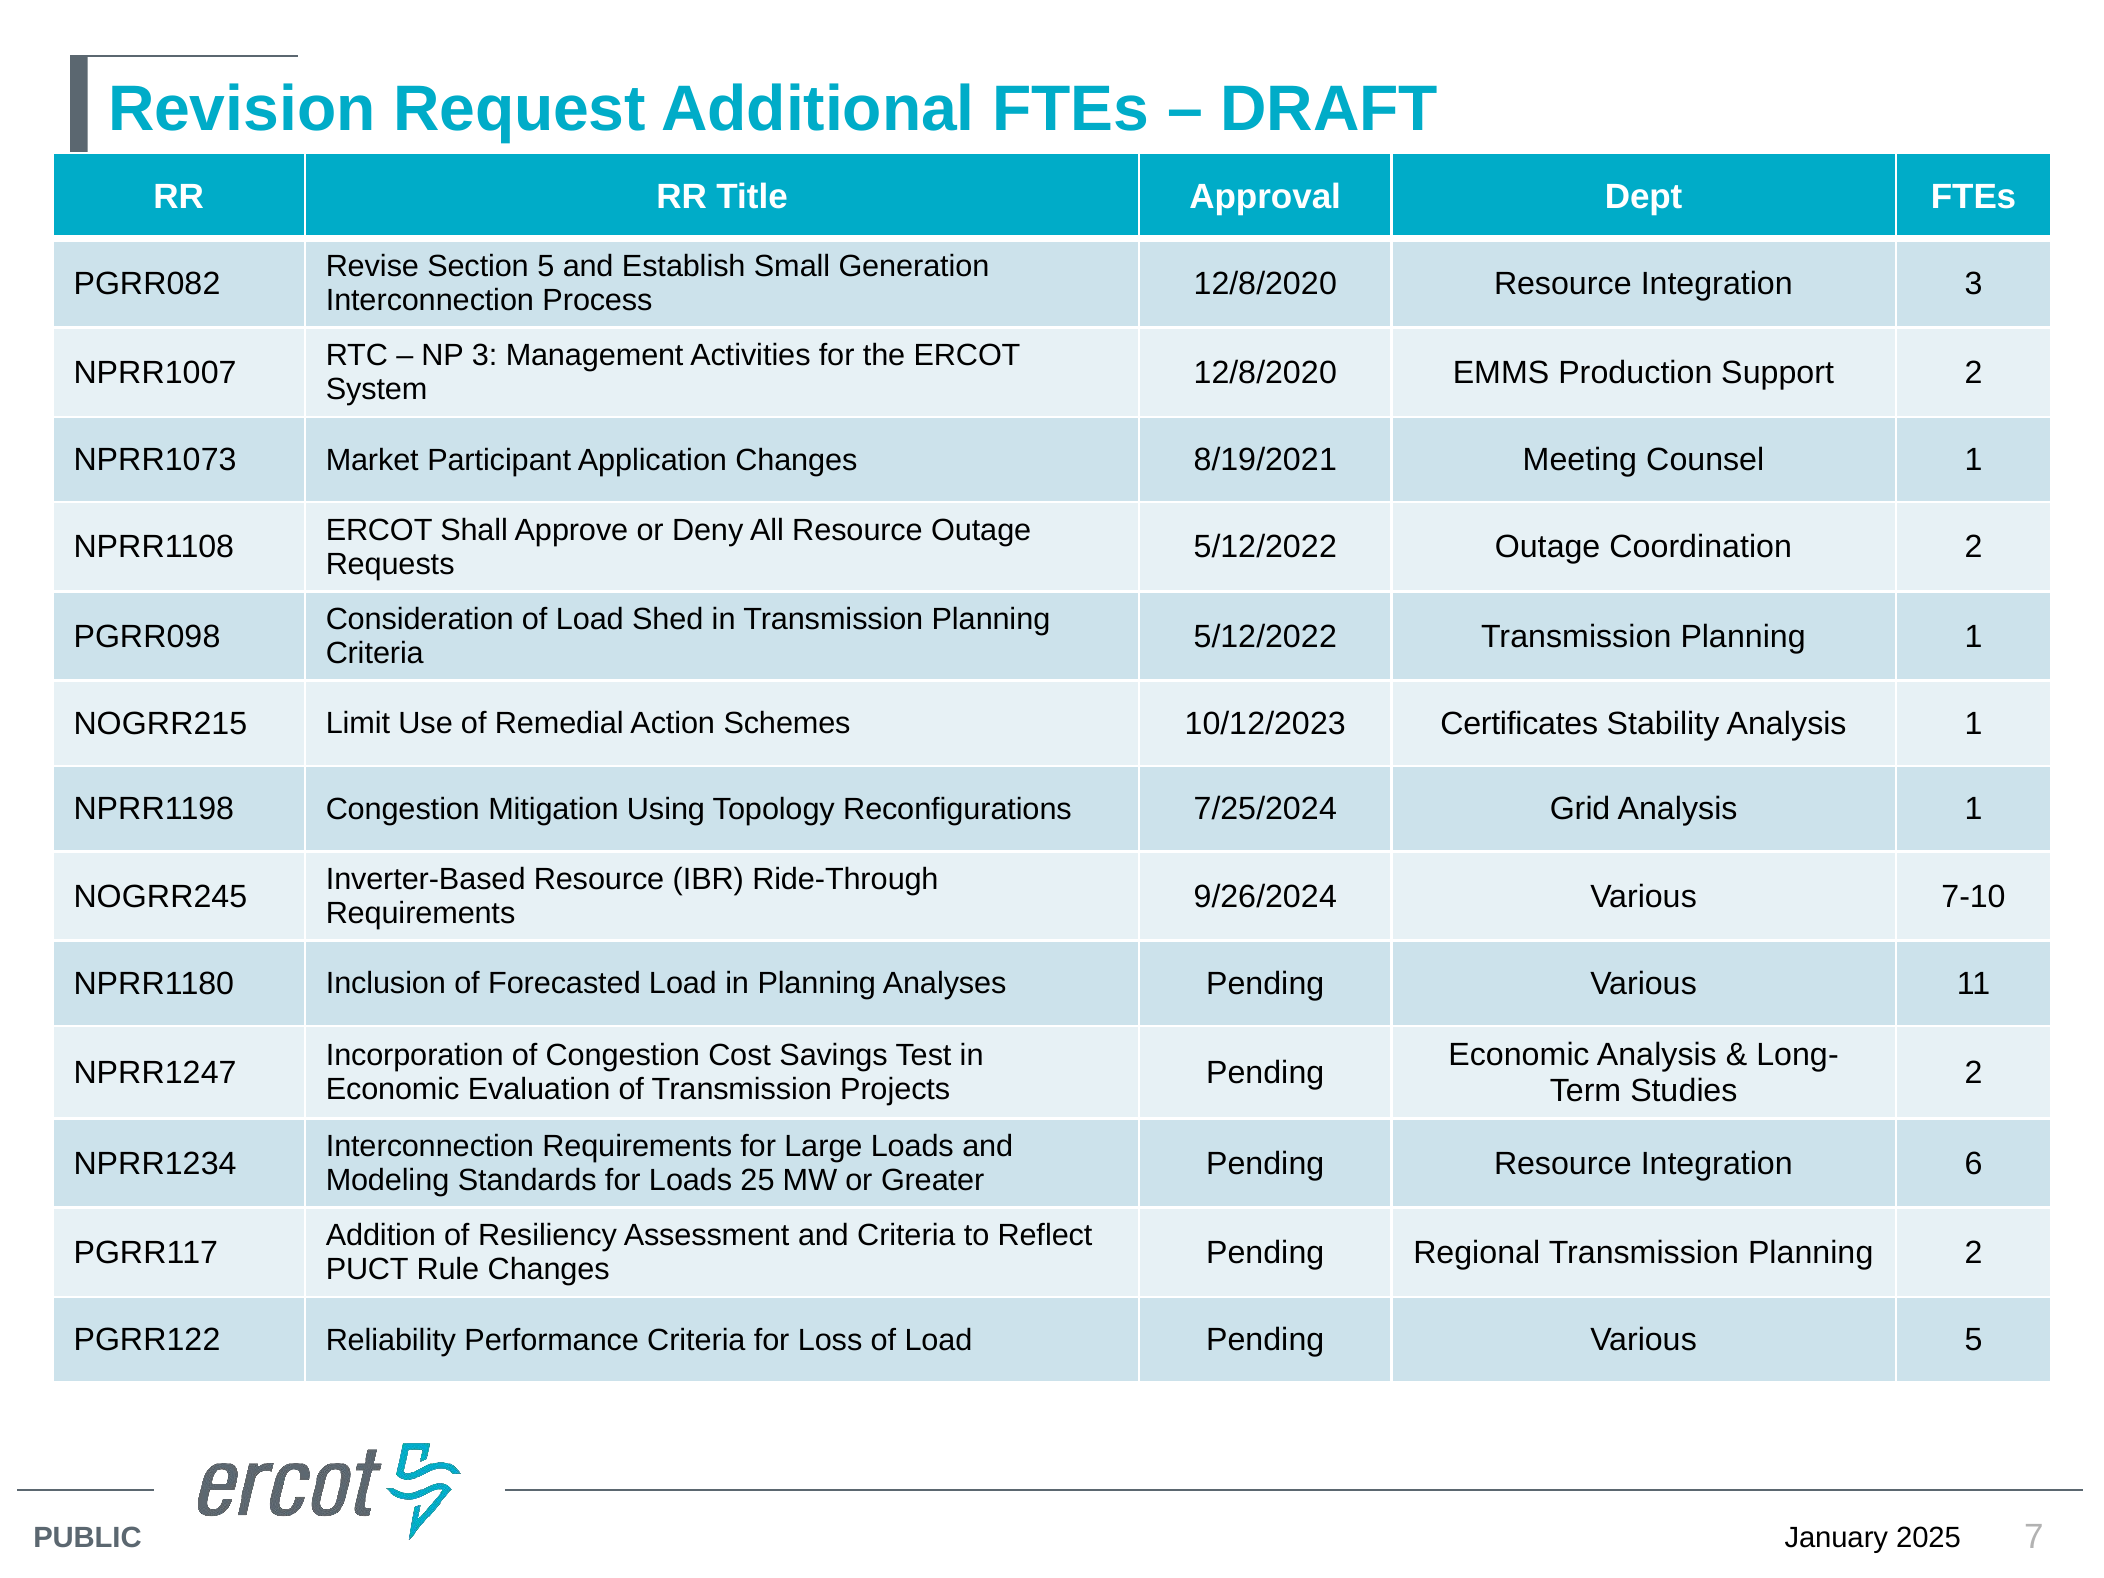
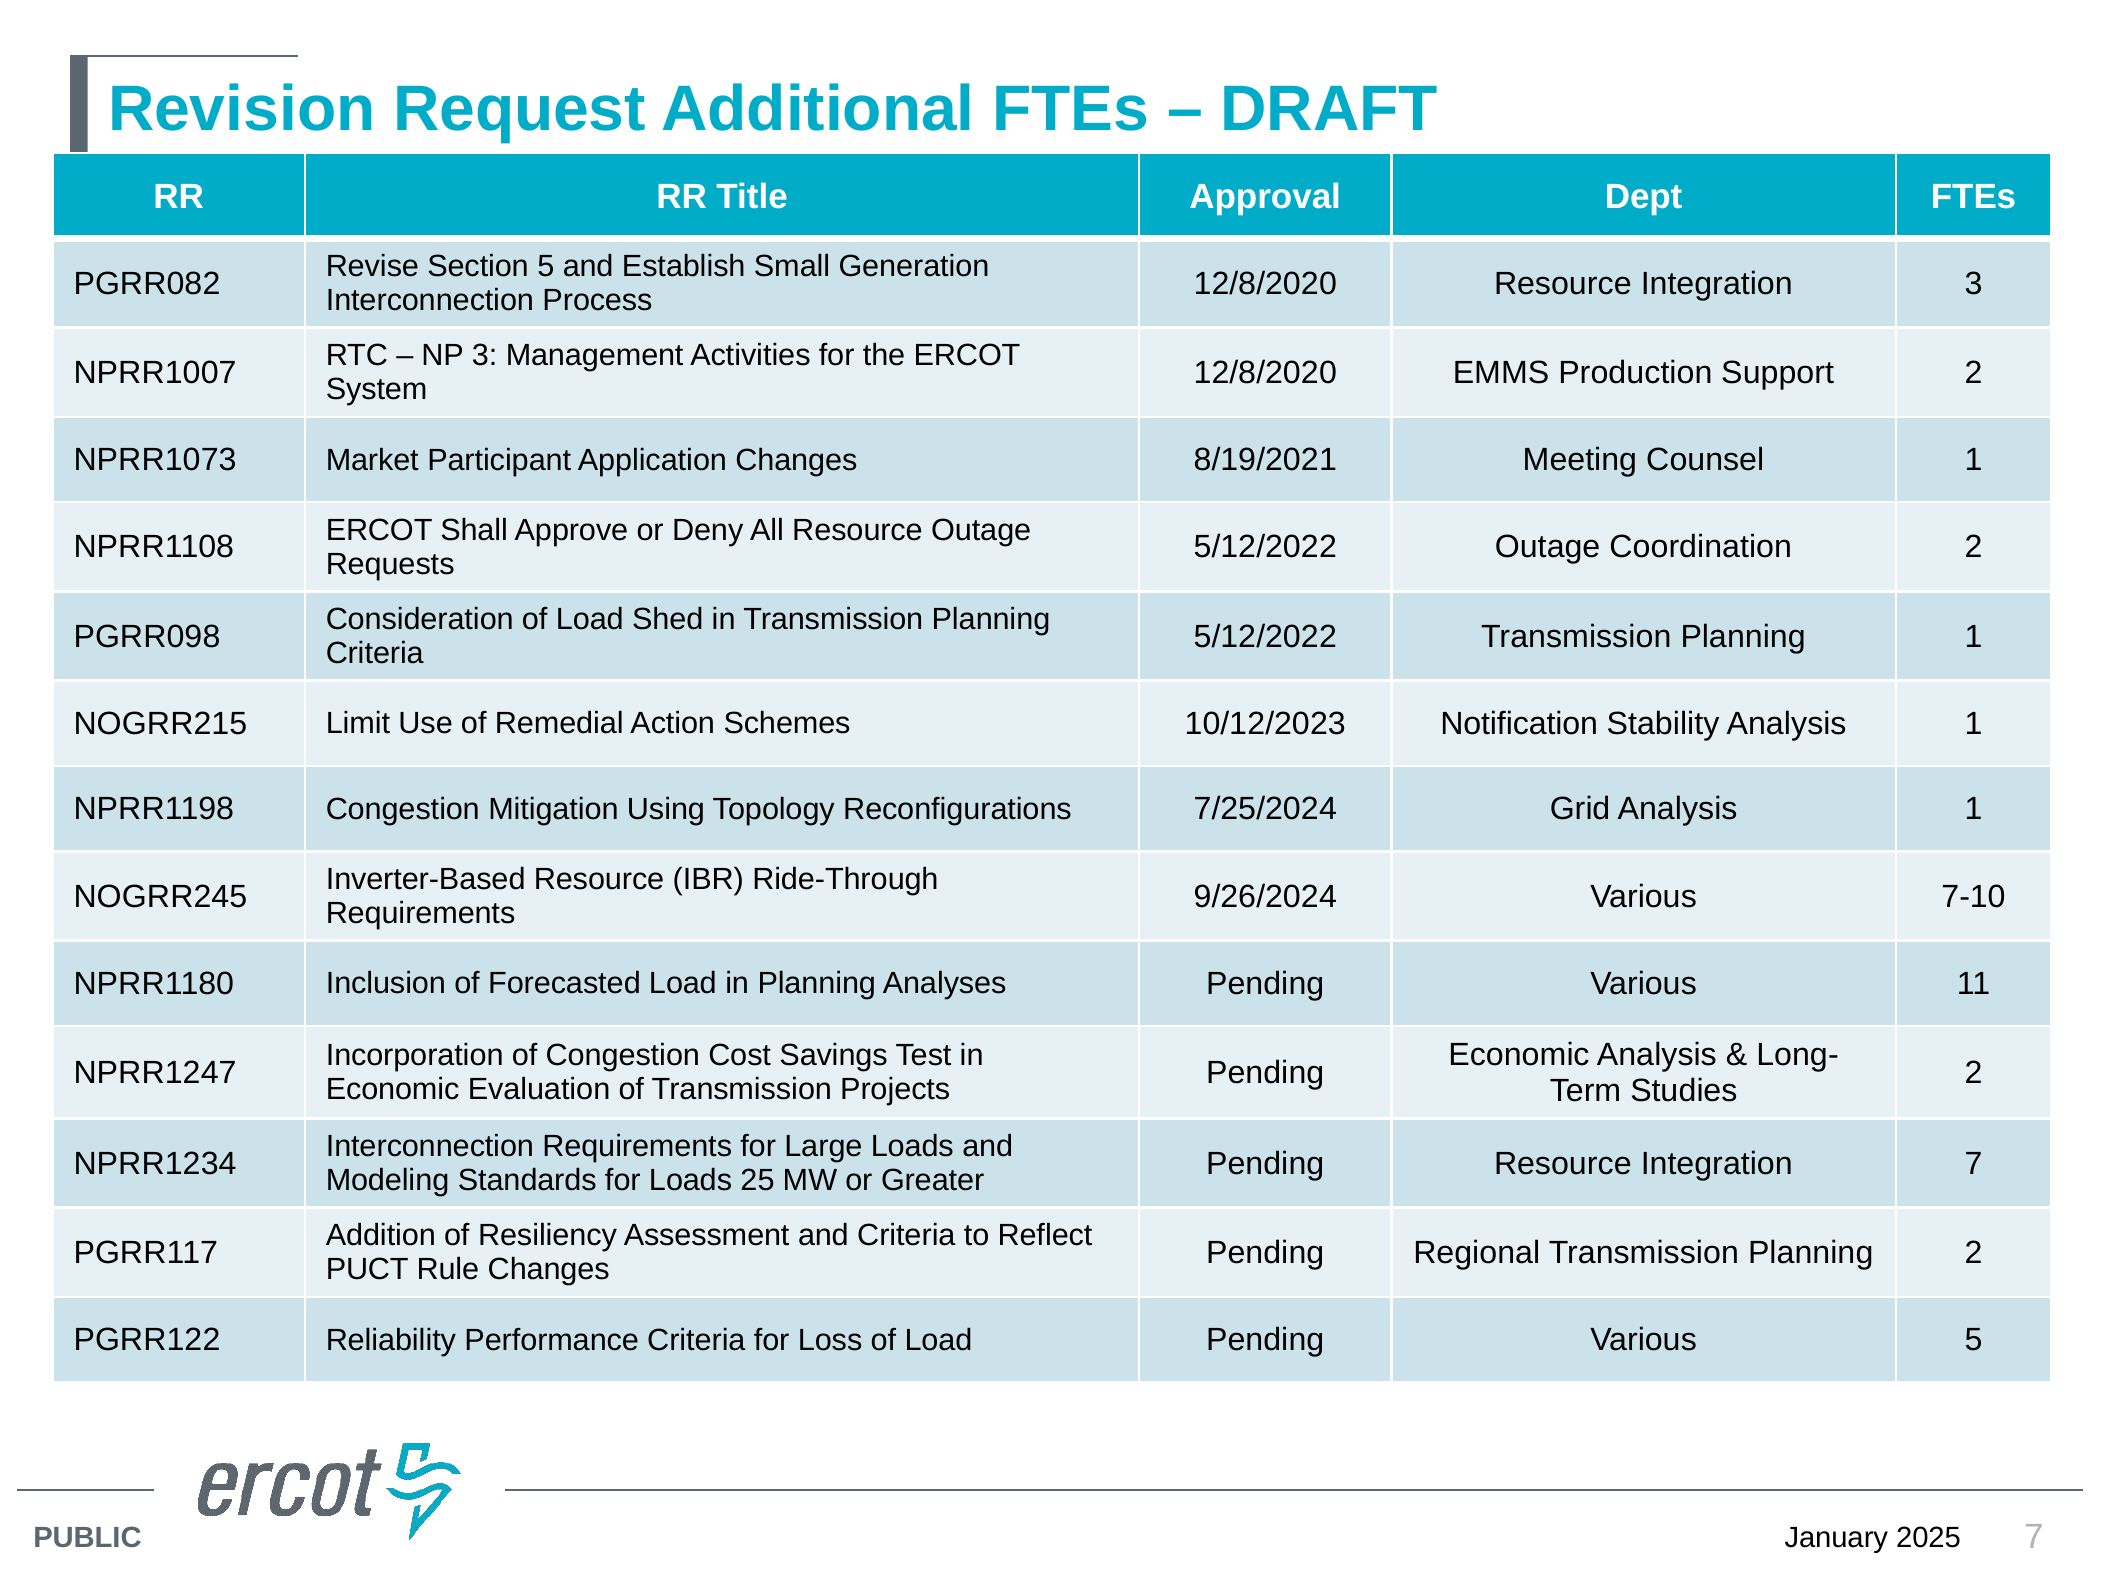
Certificates: Certificates -> Notification
Integration 6: 6 -> 7
